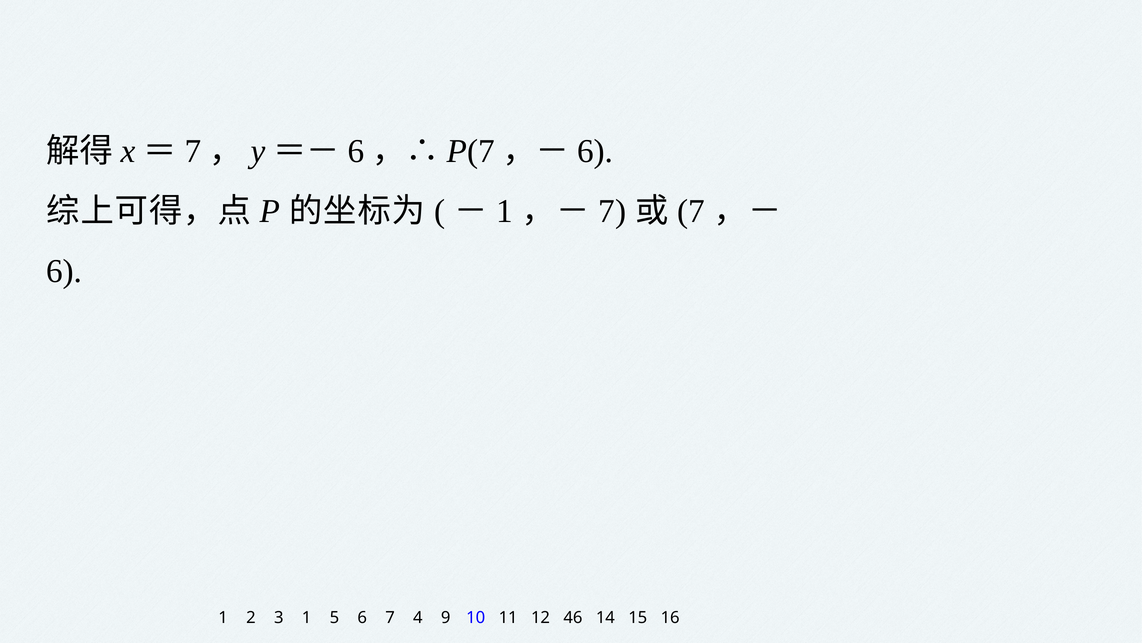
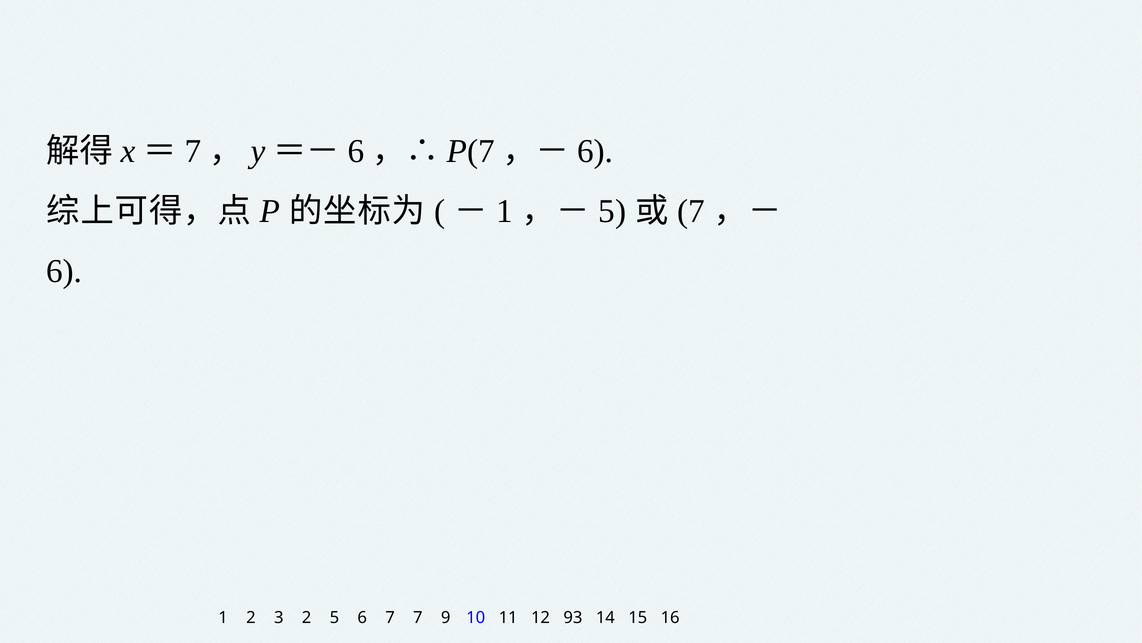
7 at (612, 211): 7 -> 5
3 1: 1 -> 2
7 4: 4 -> 7
46: 46 -> 93
